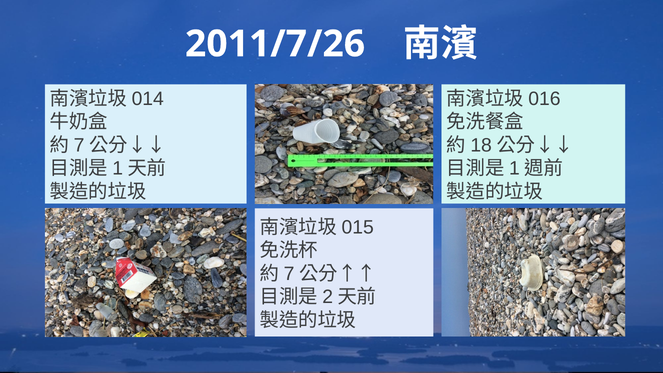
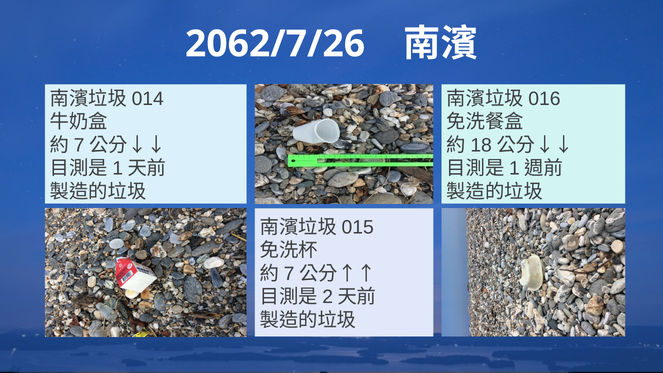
2011/7/26: 2011/7/26 -> 2062/7/26
